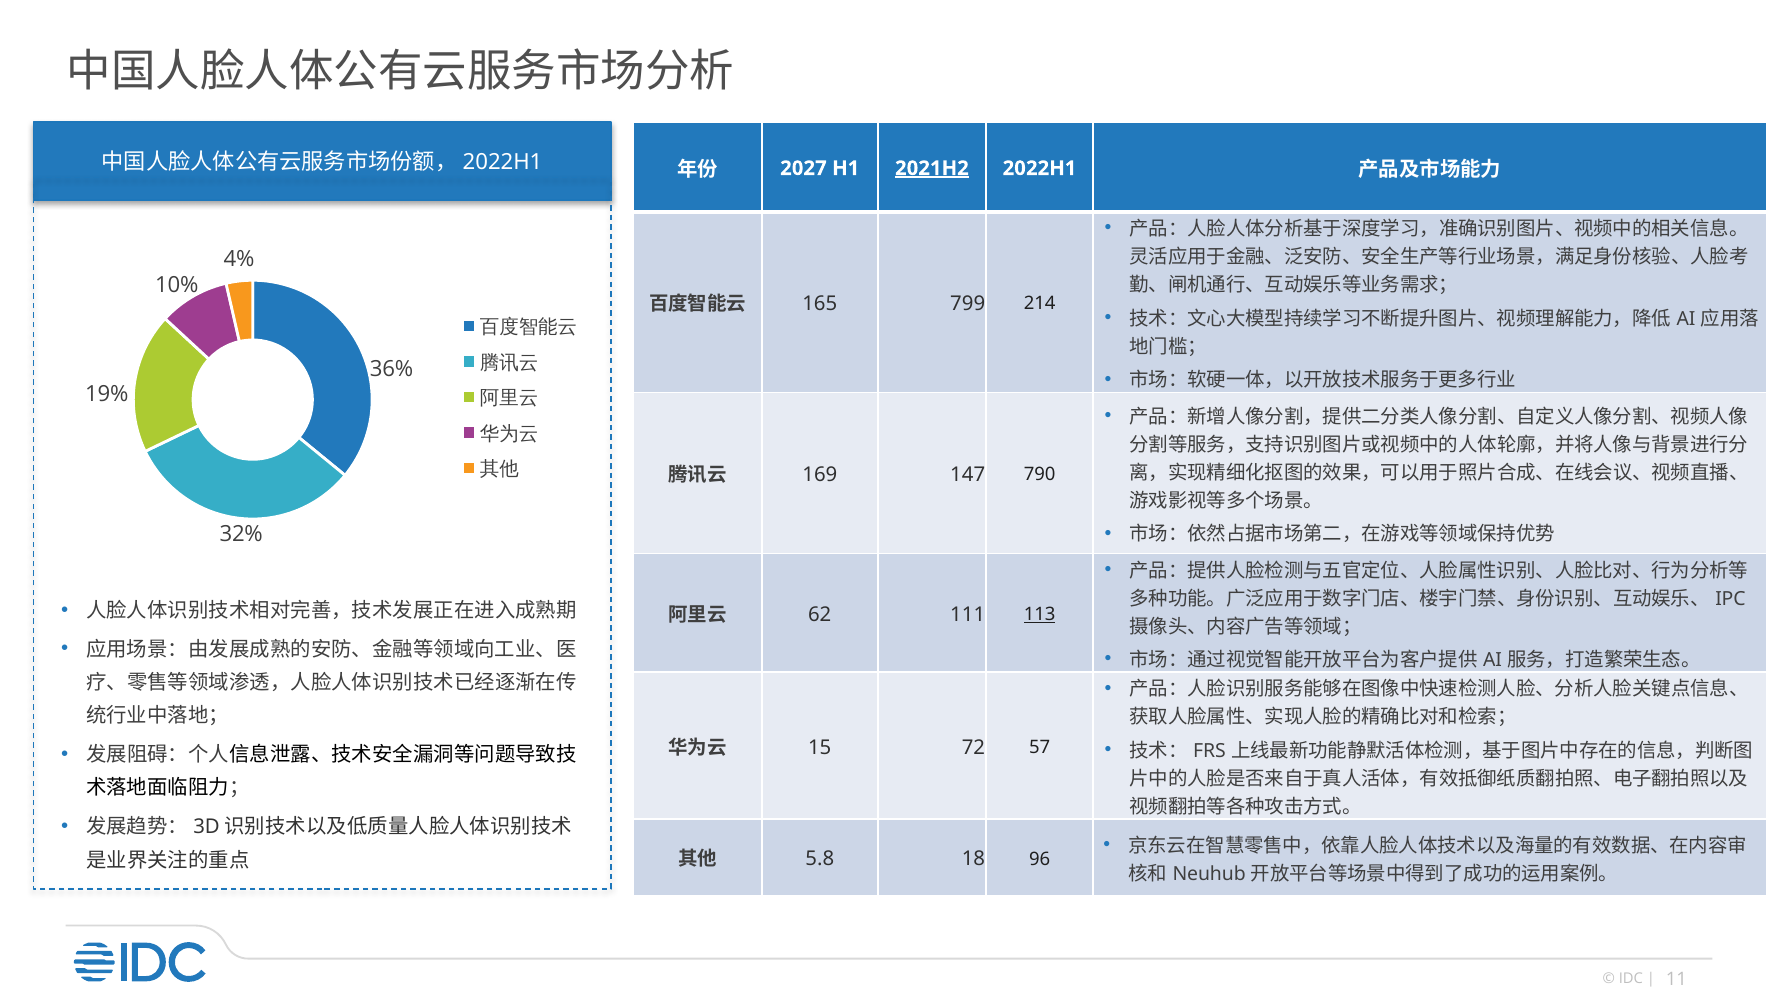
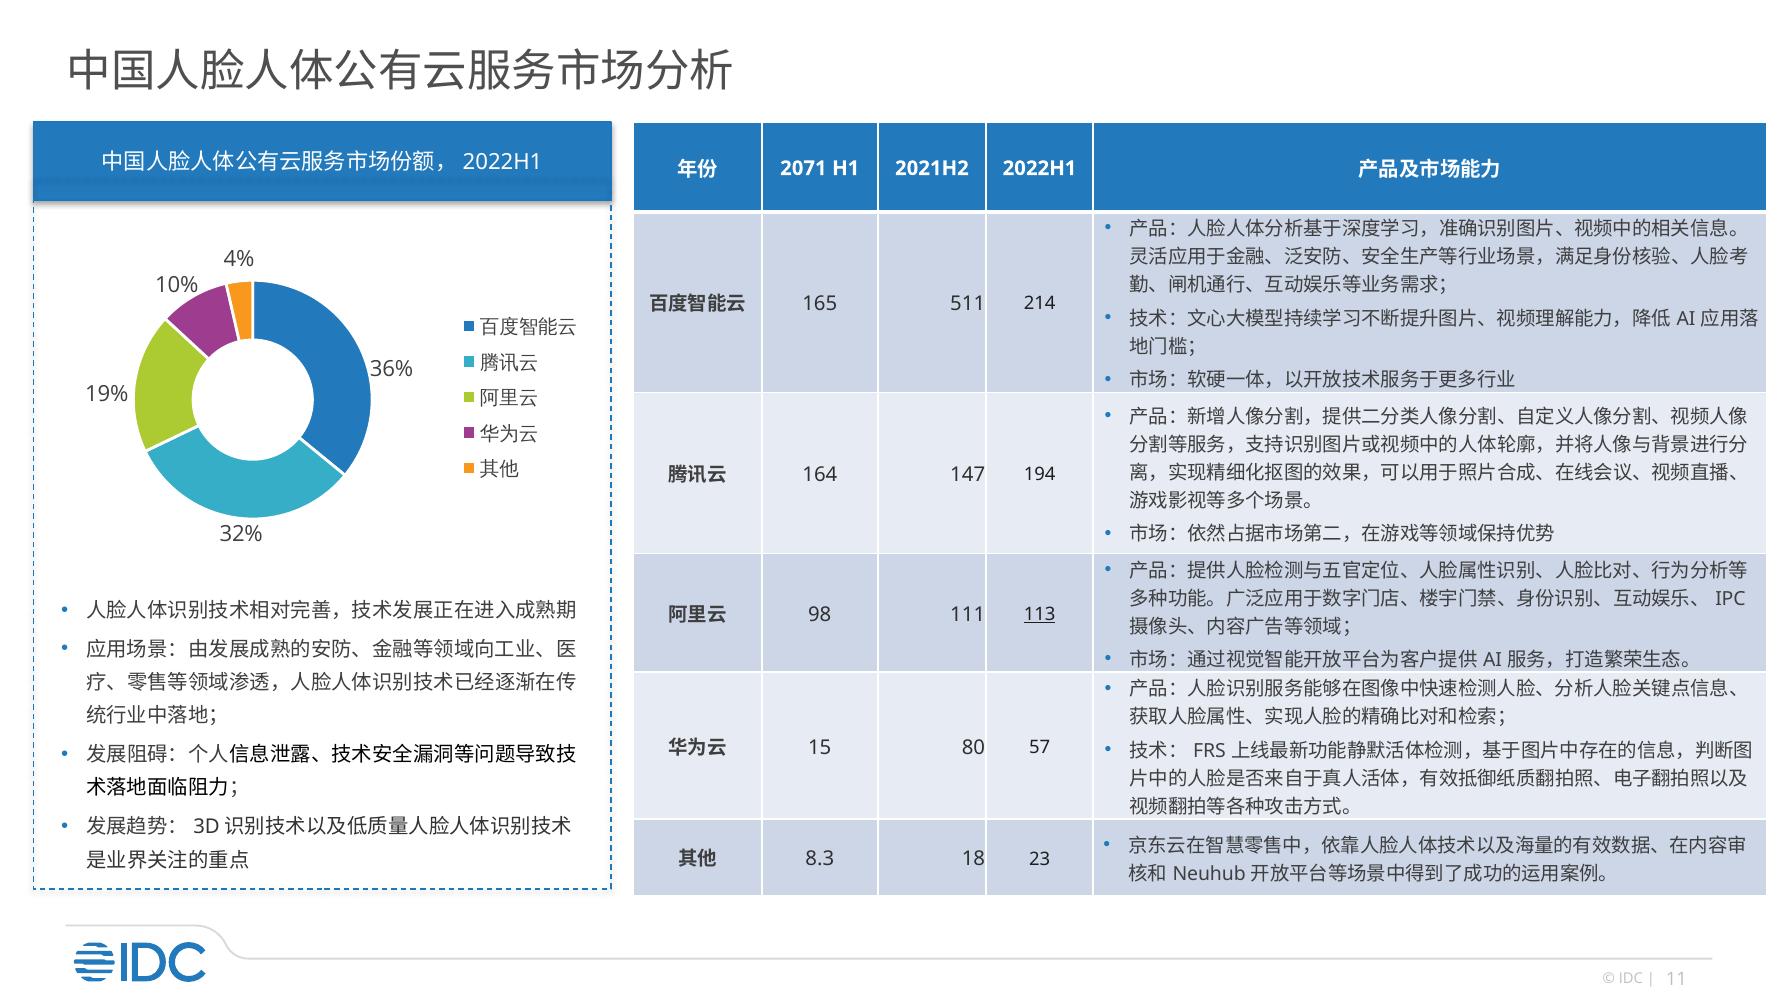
2027: 2027 -> 2071
2021H2 underline: present -> none
799: 799 -> 511
169: 169 -> 164
790: 790 -> 194
62: 62 -> 98
72: 72 -> 80
5.8: 5.8 -> 8.3
96: 96 -> 23
